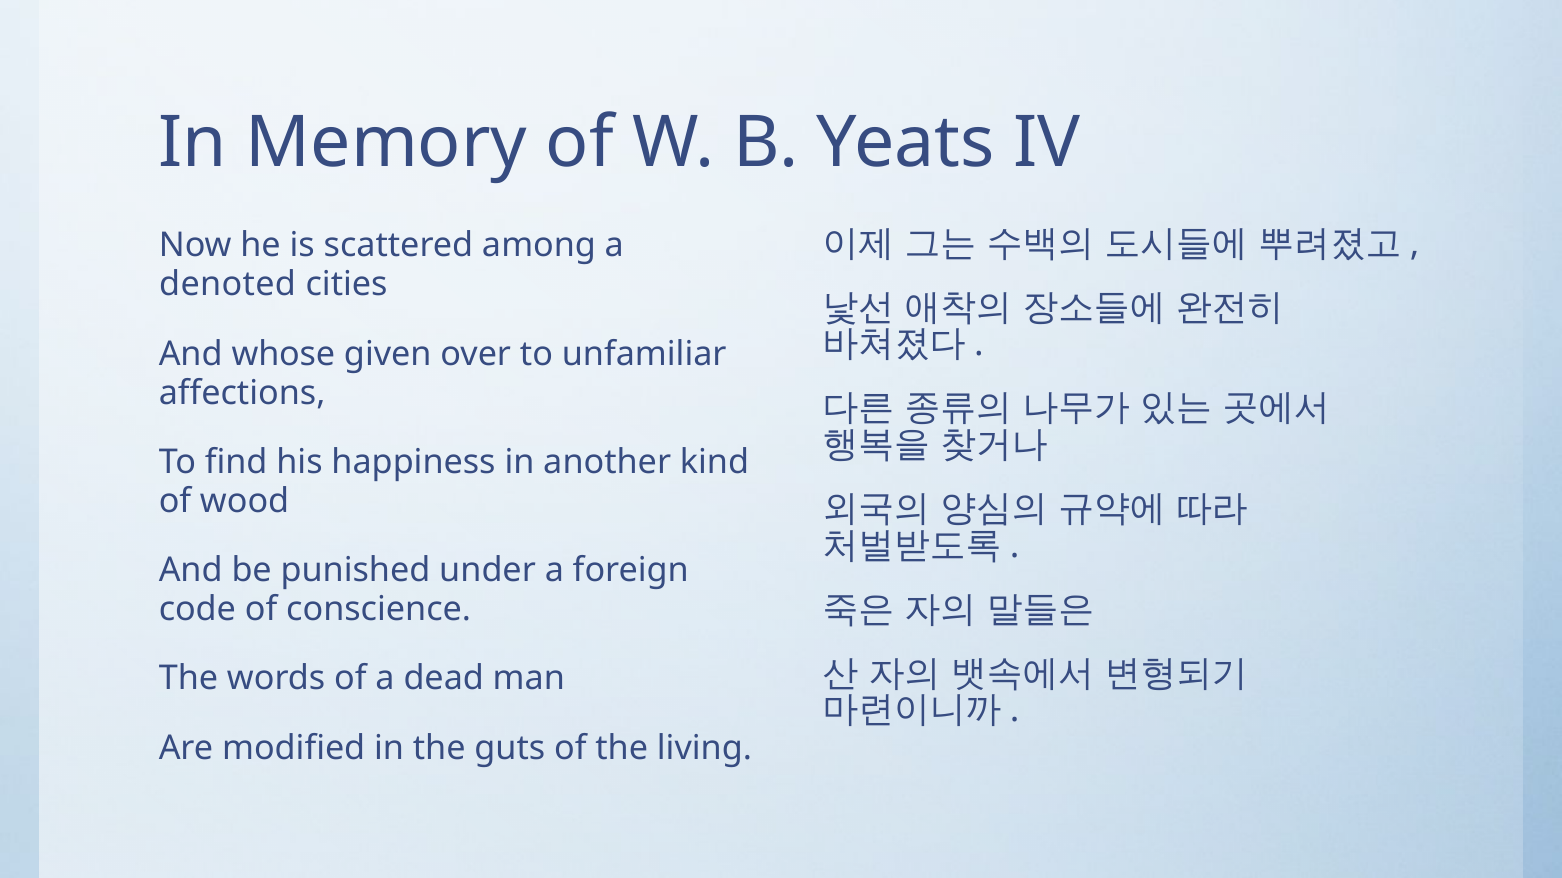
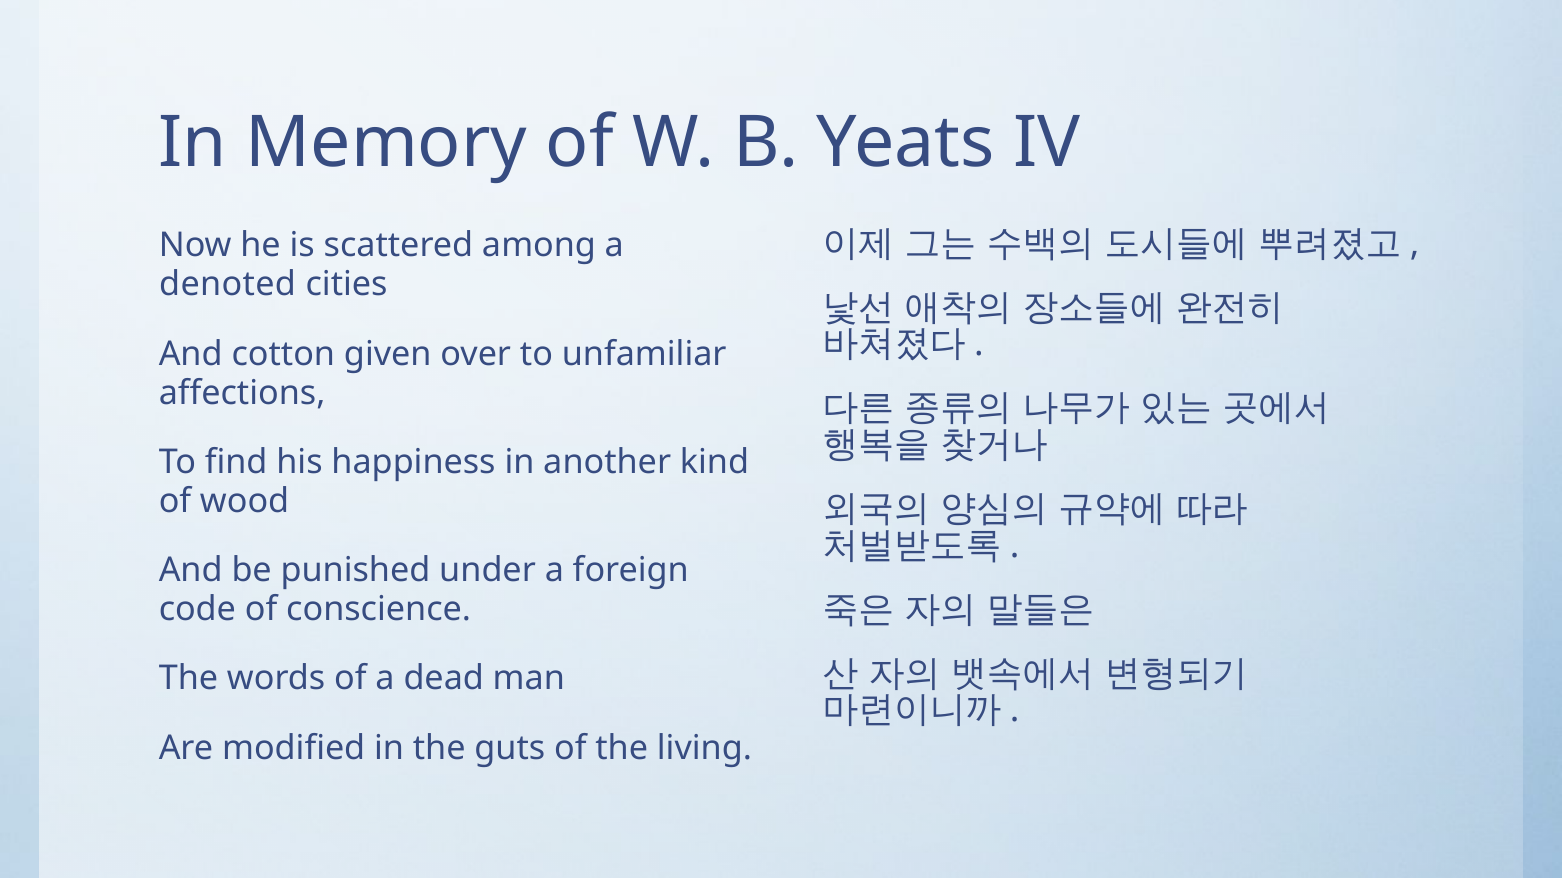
whose: whose -> cotton
